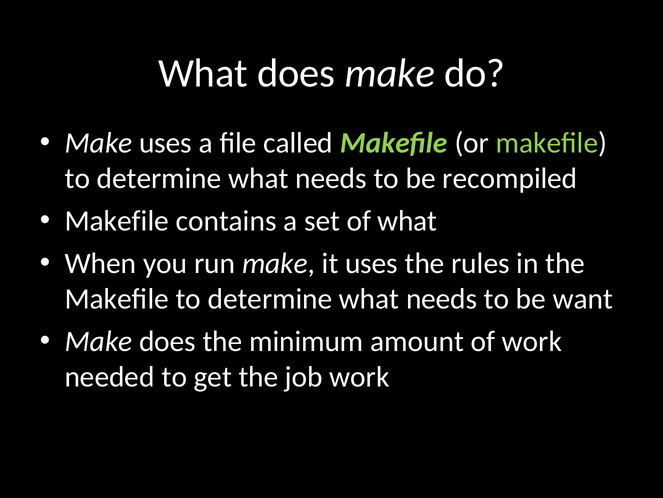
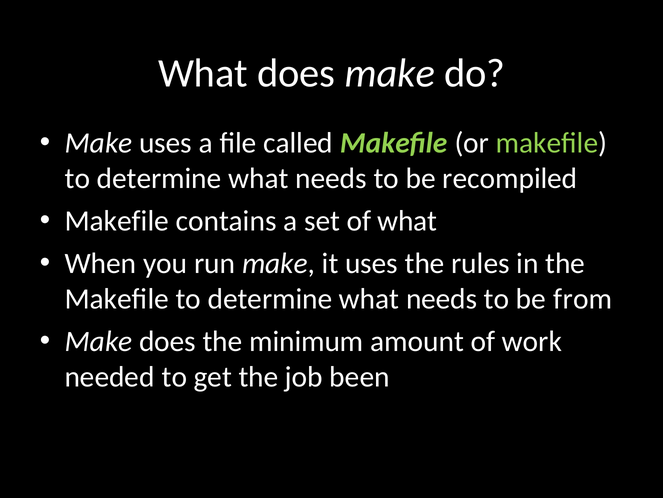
want: want -> from
job work: work -> been
